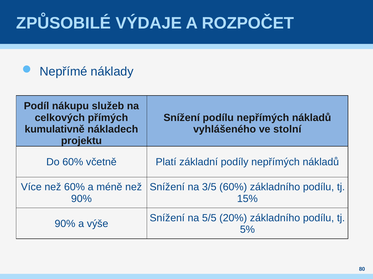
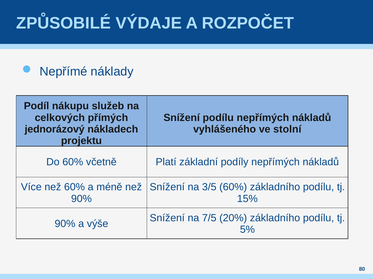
kumulativně: kumulativně -> jednorázový
5/5: 5/5 -> 7/5
